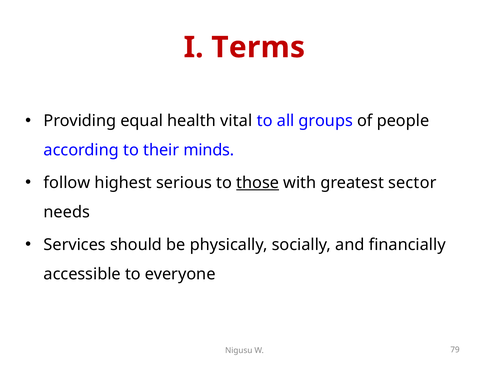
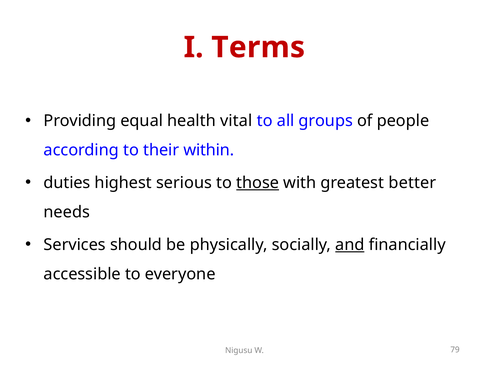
minds: minds -> within
follow: follow -> duties
sector: sector -> better
and underline: none -> present
